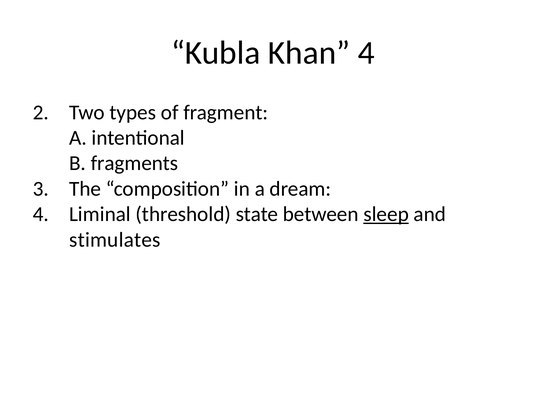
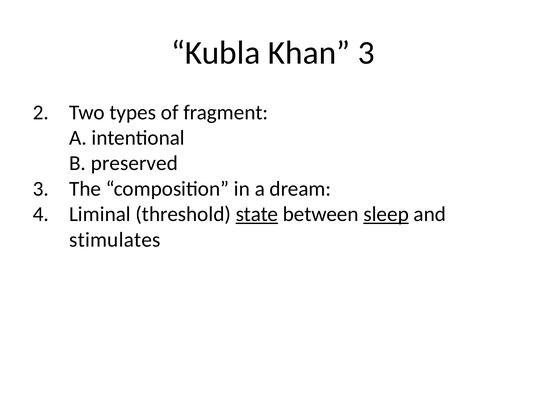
Khan 4: 4 -> 3
fragments: fragments -> preserved
state underline: none -> present
